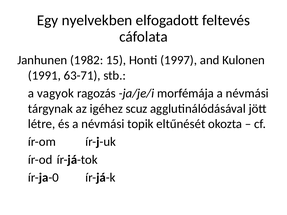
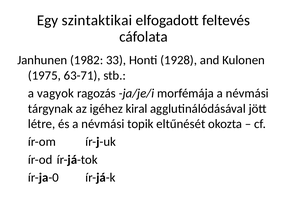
nyelvekben: nyelvekben -> szintaktikai
15: 15 -> 33
1997: 1997 -> 1928
1991: 1991 -> 1975
scuz: scuz -> kiral
